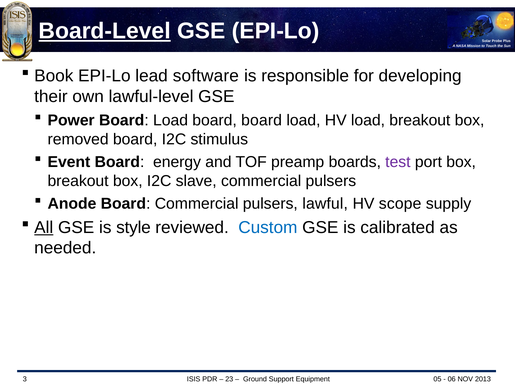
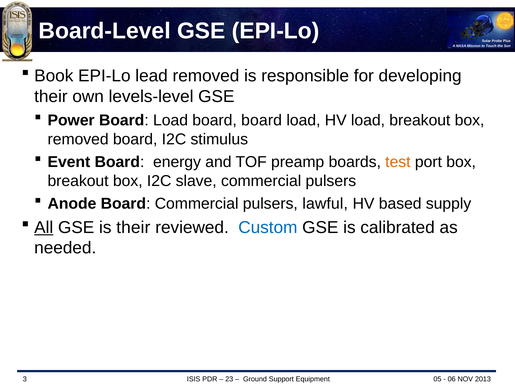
Board-Level underline: present -> none
lead software: software -> removed
lawful-level: lawful-level -> levels-level
test colour: purple -> orange
scope: scope -> based
is style: style -> their
